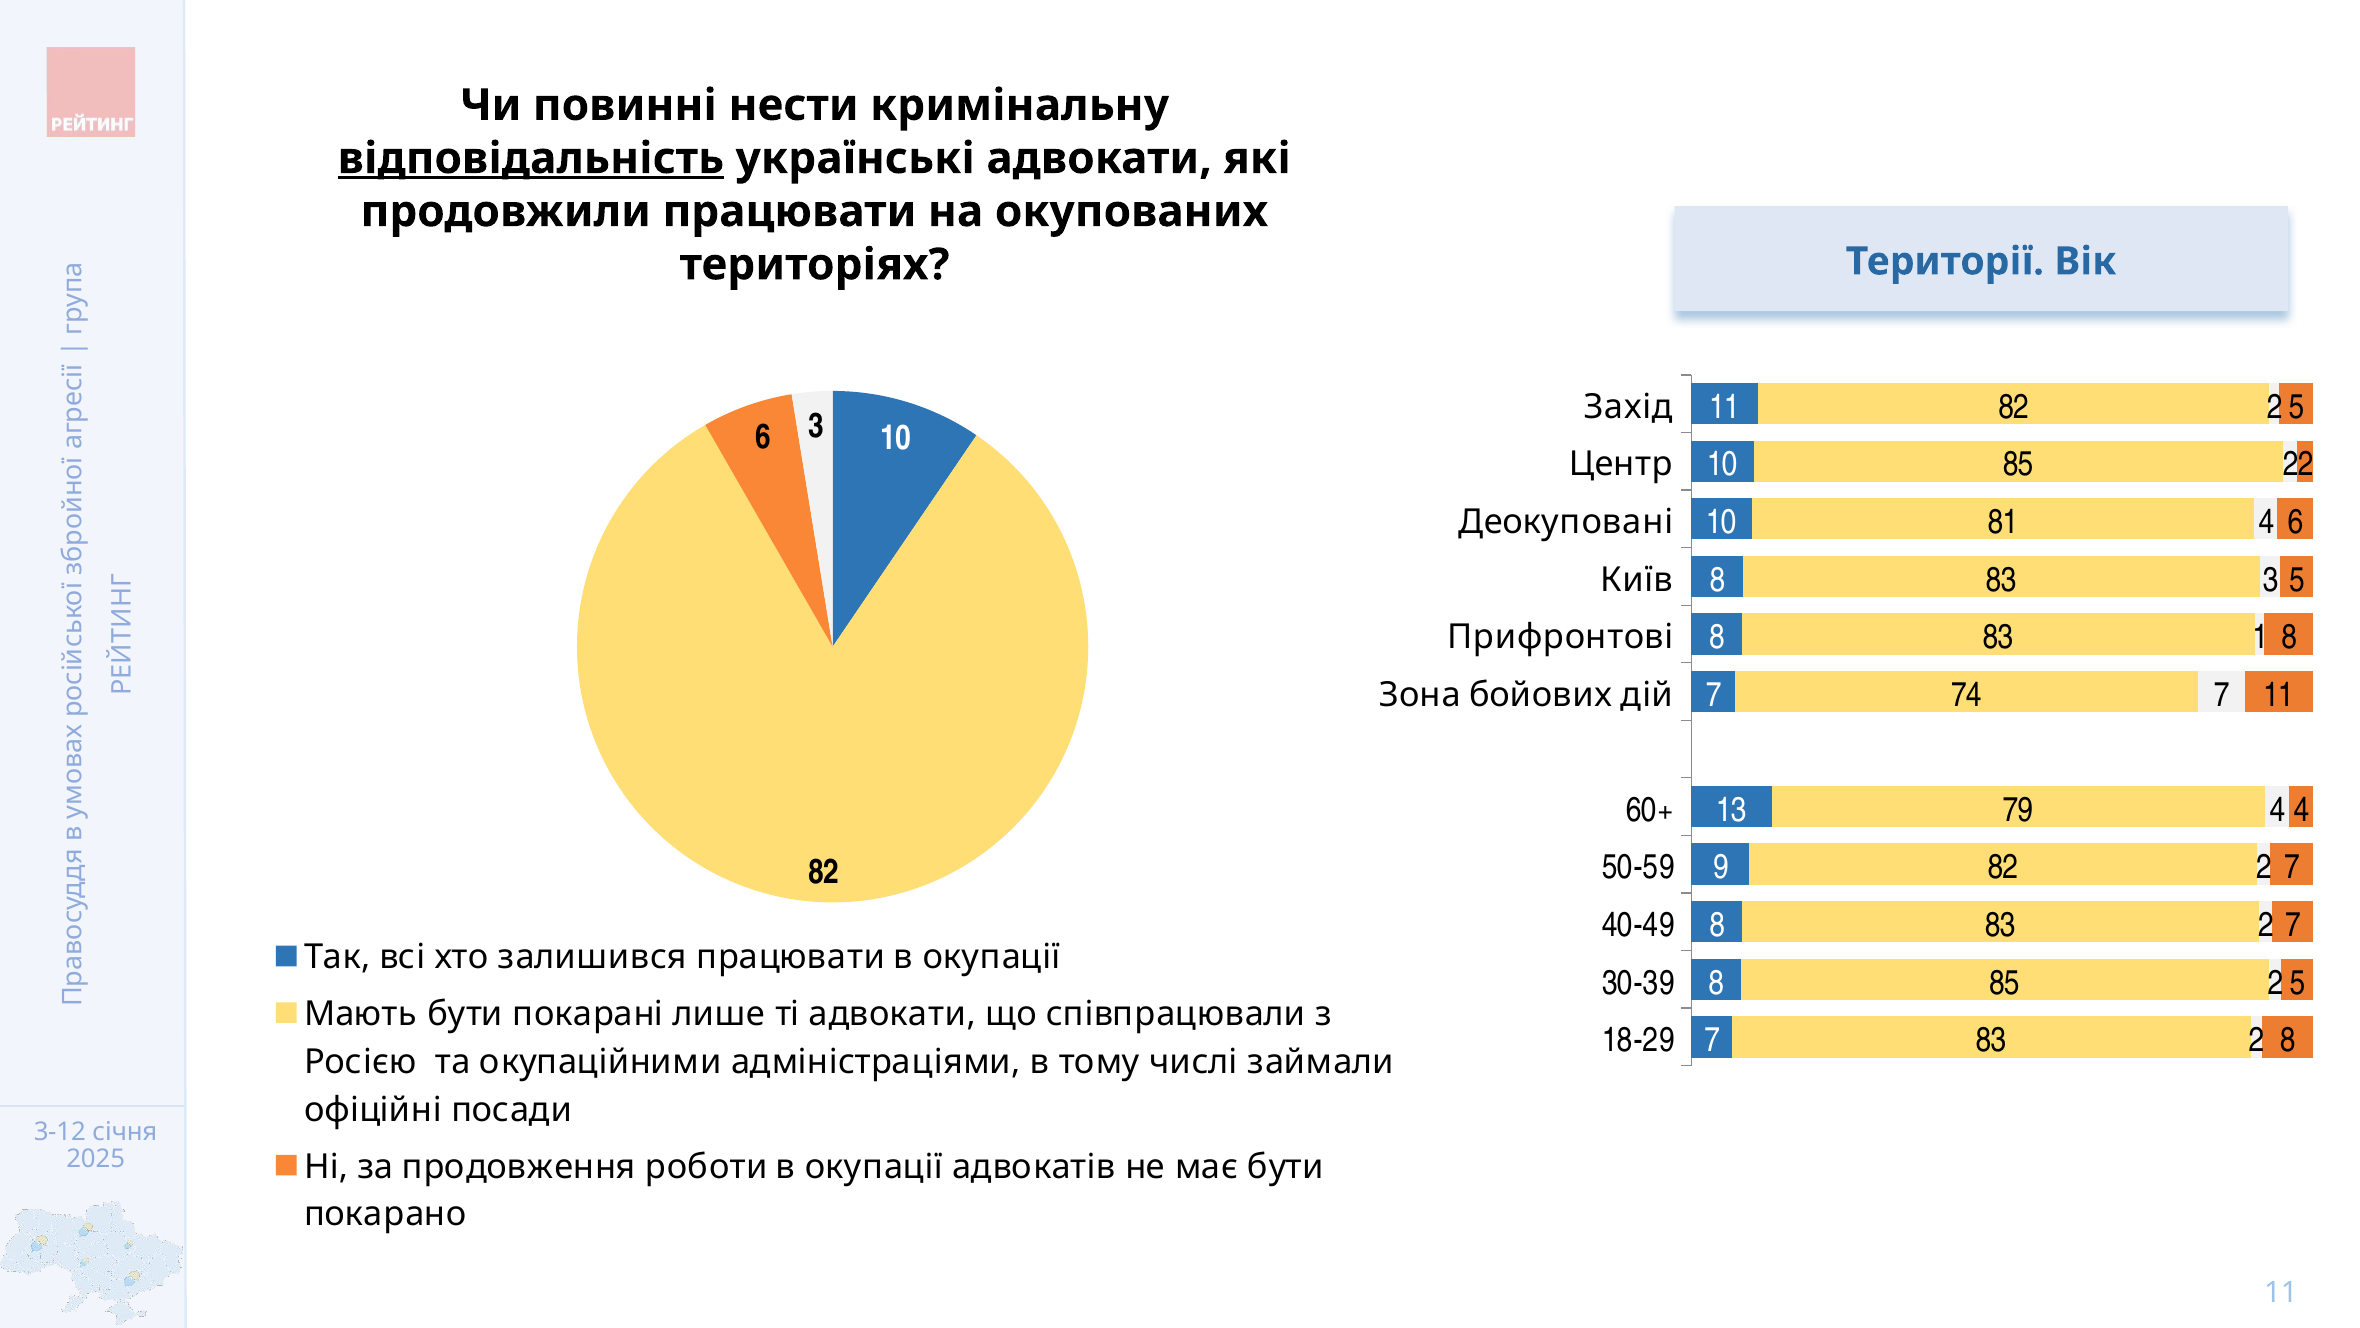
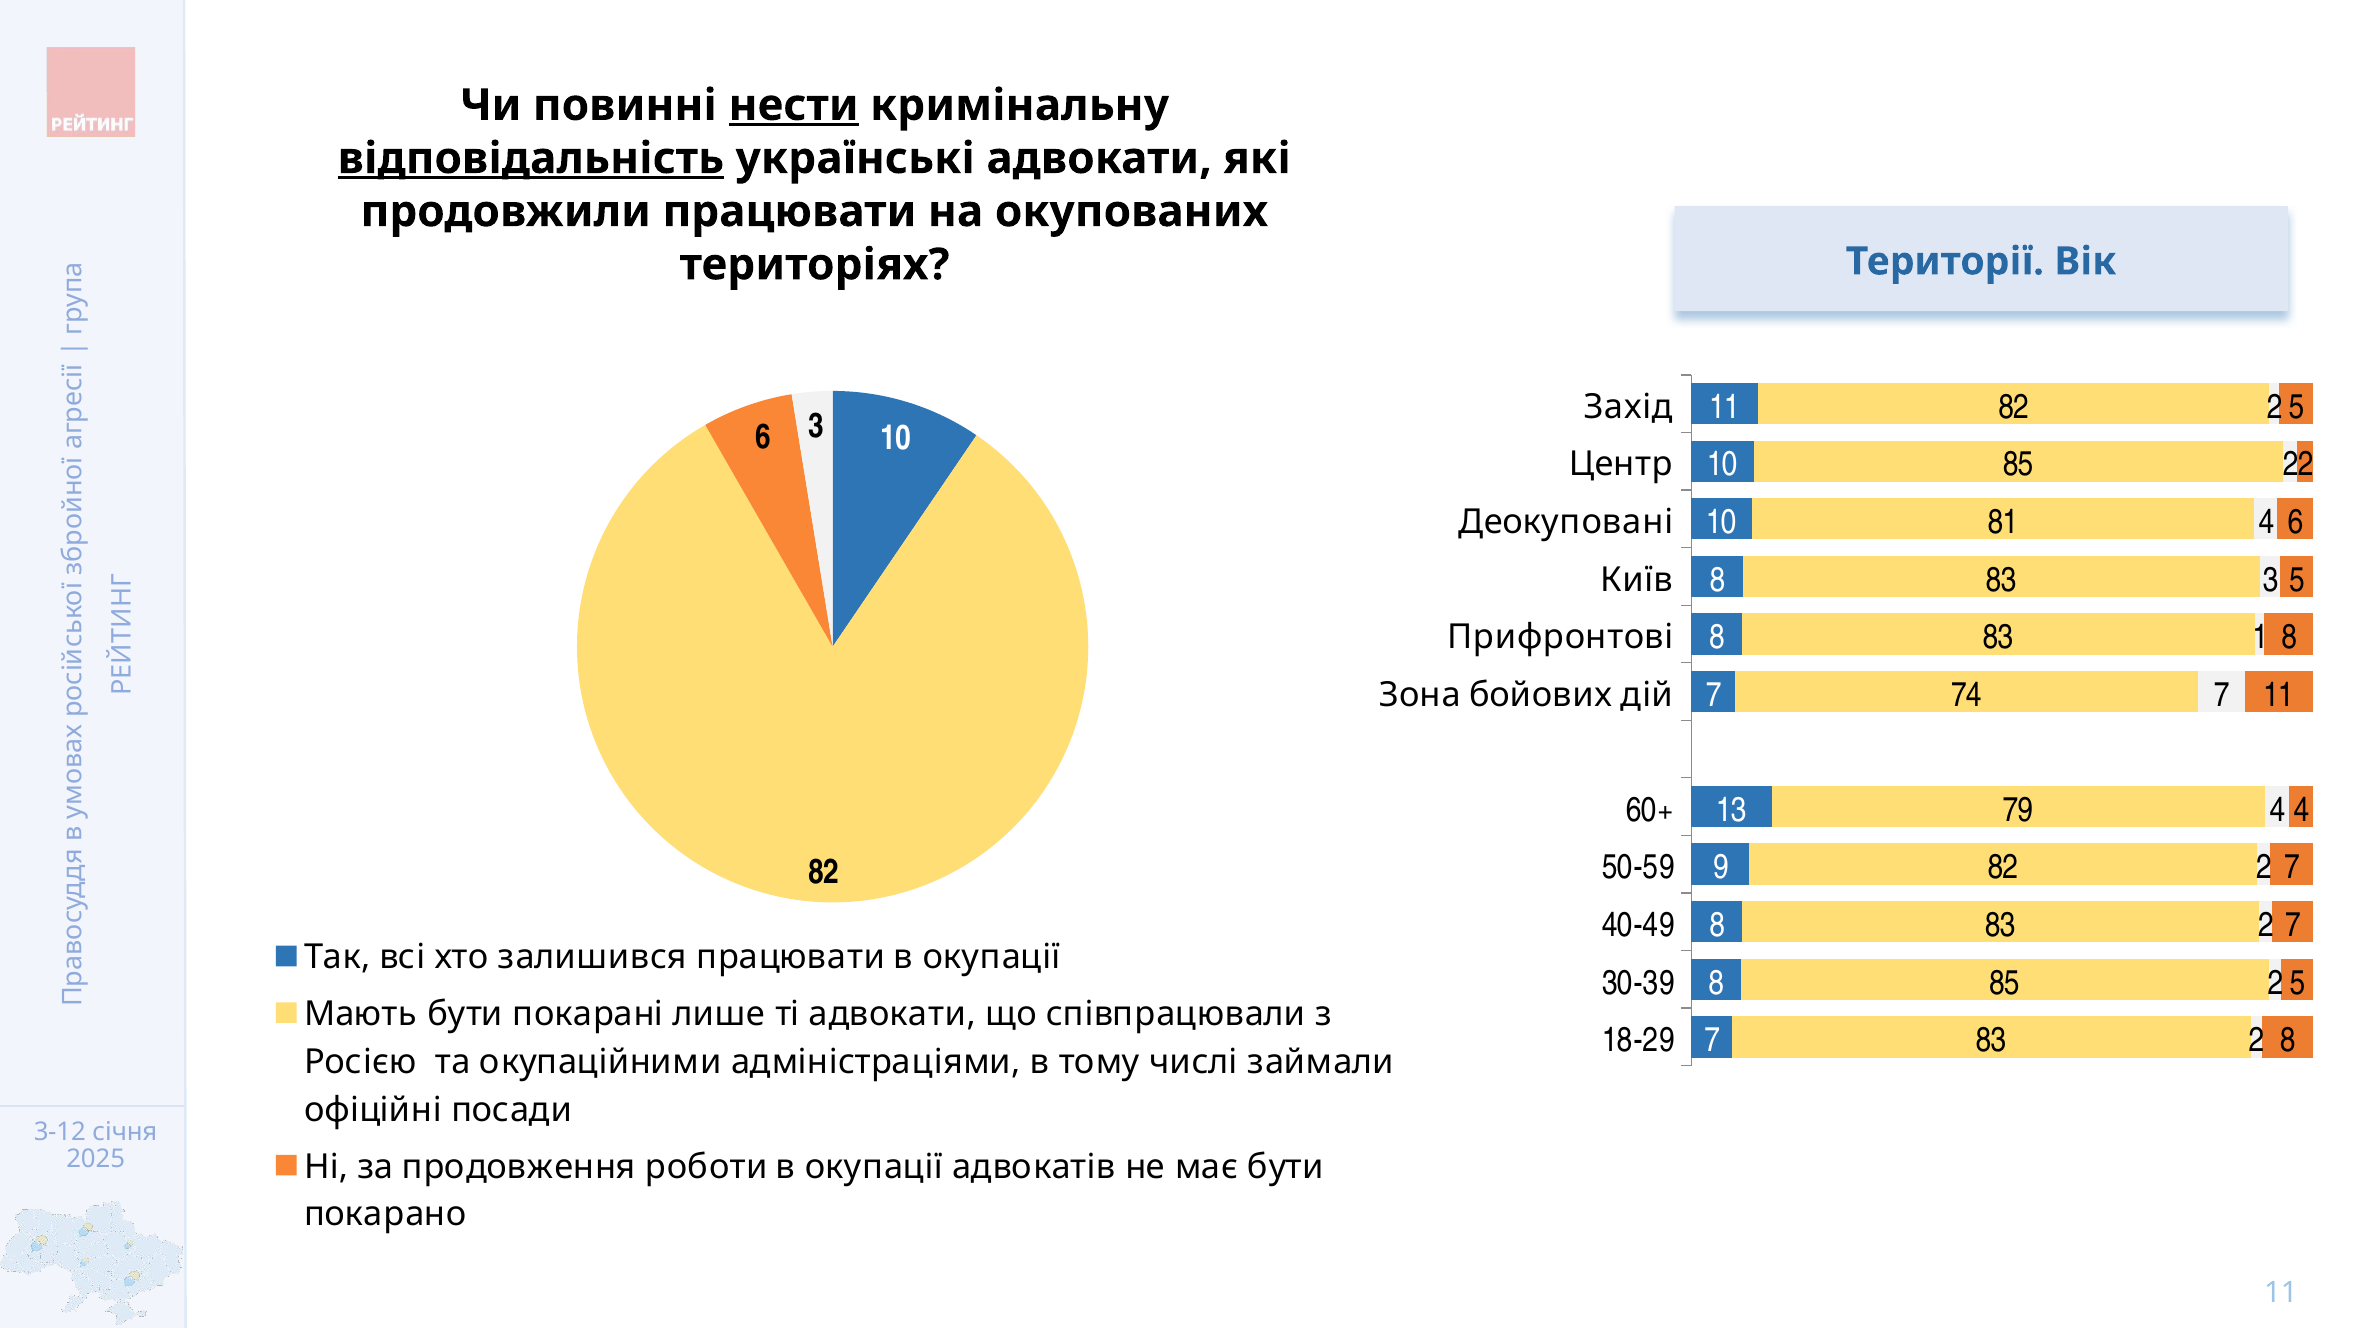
нести underline: none -> present
